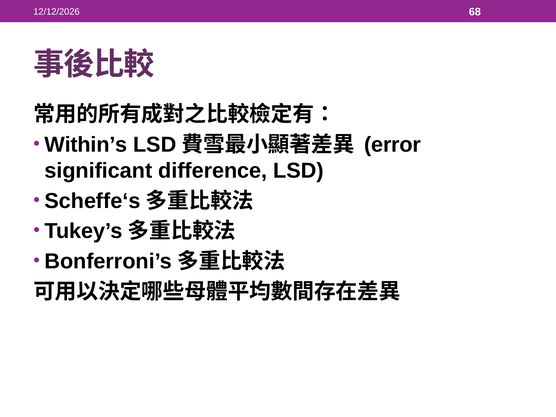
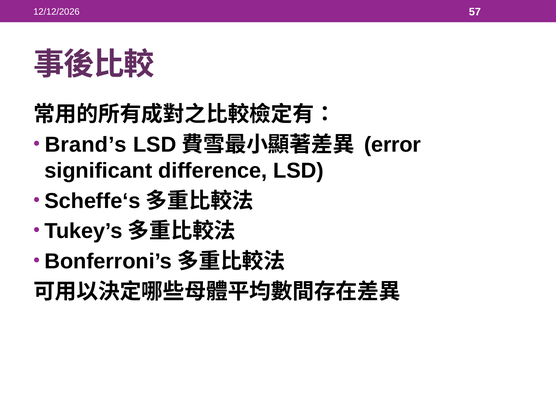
68: 68 -> 57
Within’s: Within’s -> Brand’s
